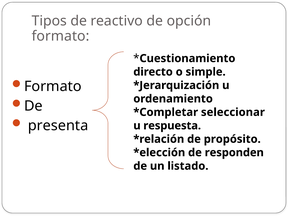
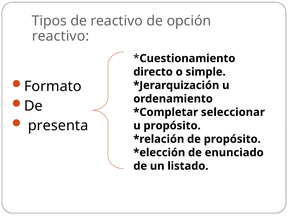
formato at (61, 36): formato -> reactivo
u respuesta: respuesta -> propósito
responden: responden -> enunciado
